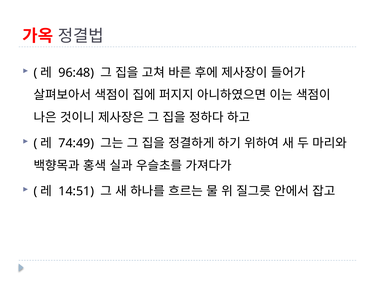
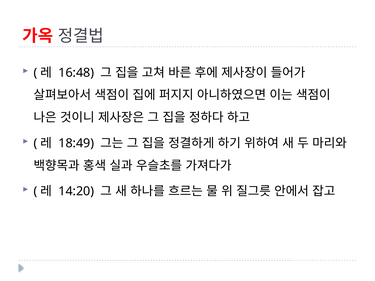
96:48: 96:48 -> 16:48
74:49: 74:49 -> 18:49
14:51: 14:51 -> 14:20
